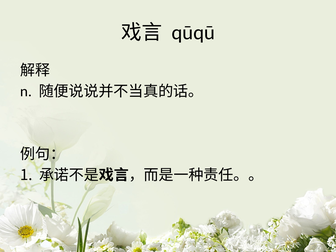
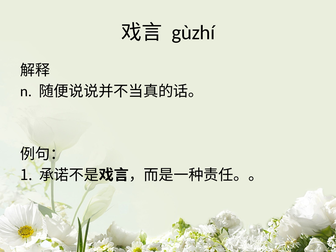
qūqū: qūqū -> gùzhí
